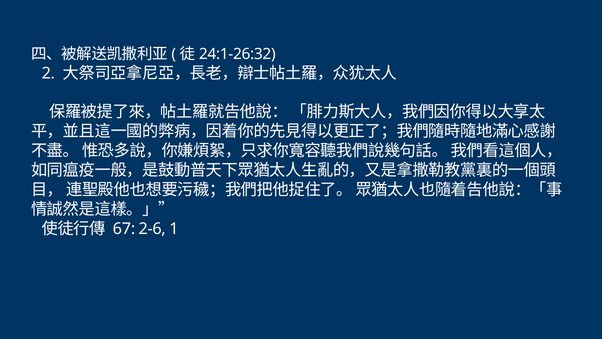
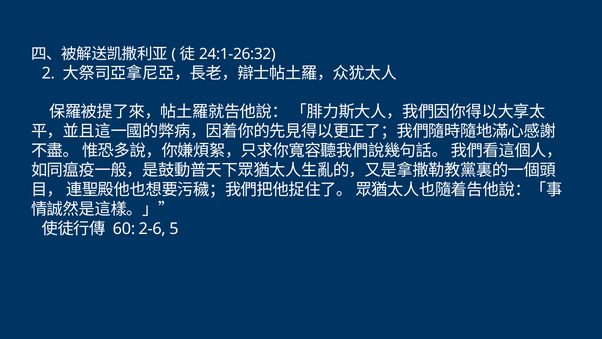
67: 67 -> 60
1: 1 -> 5
